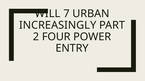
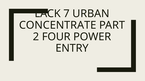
WILL: WILL -> LACK
INCREASINGLY: INCREASINGLY -> CONCENTRATE
